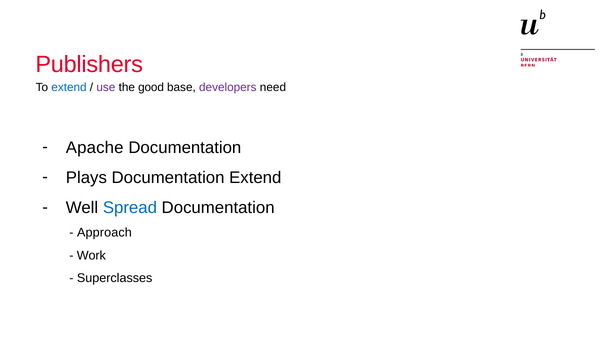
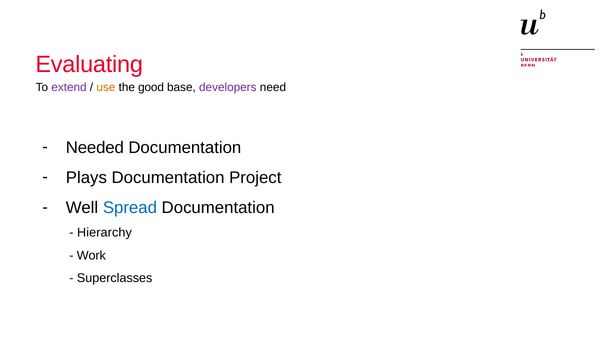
Publishers: Publishers -> Evaluating
extend at (69, 87) colour: blue -> purple
use colour: purple -> orange
Apache: Apache -> Needed
Documentation Extend: Extend -> Project
Approach: Approach -> Hierarchy
